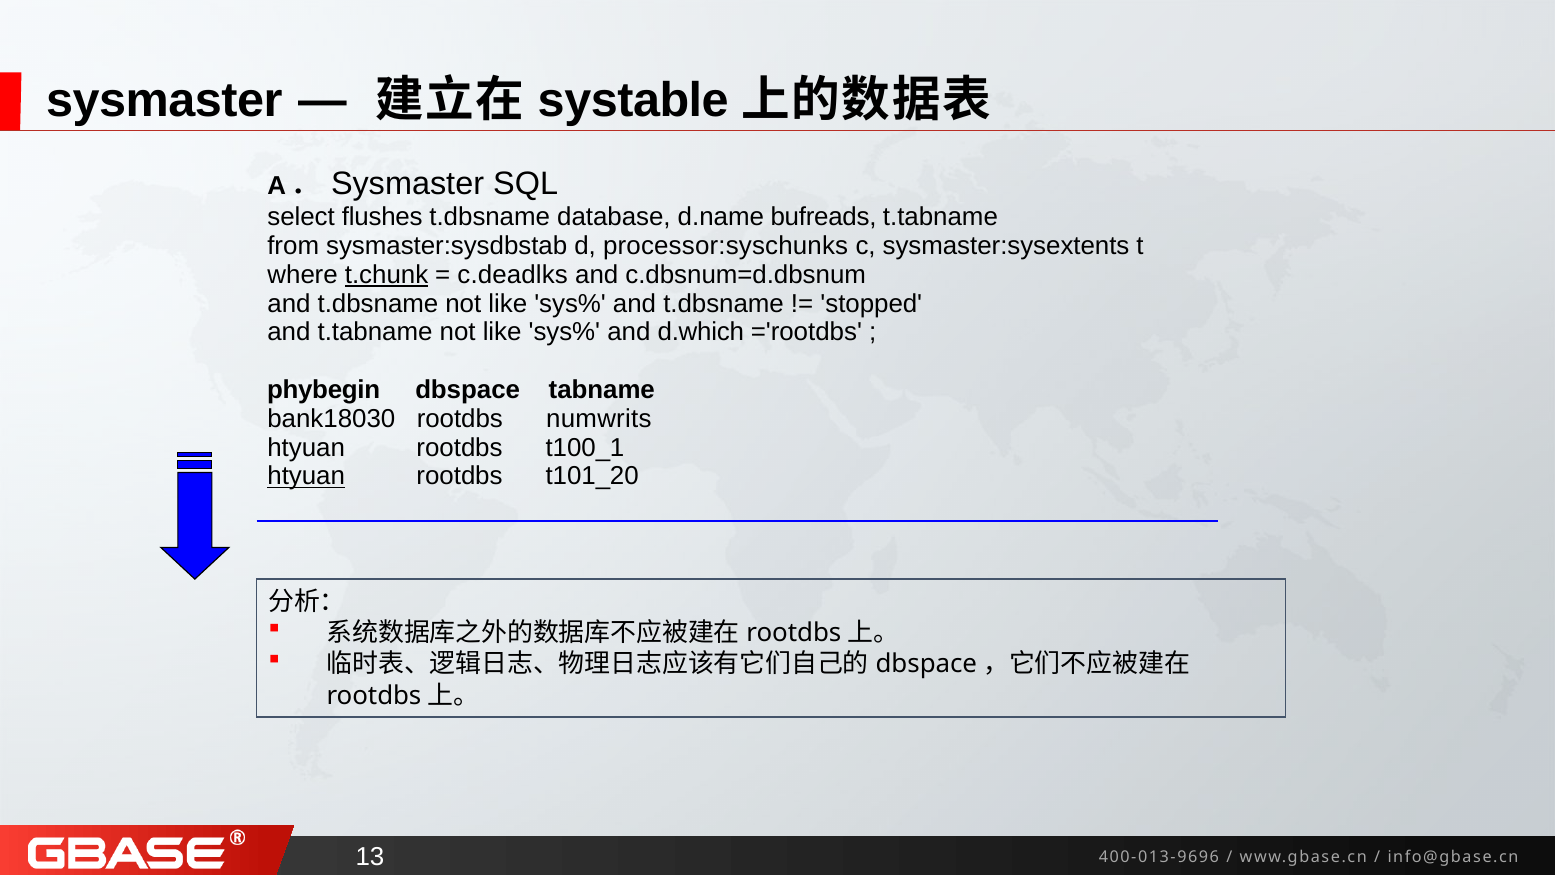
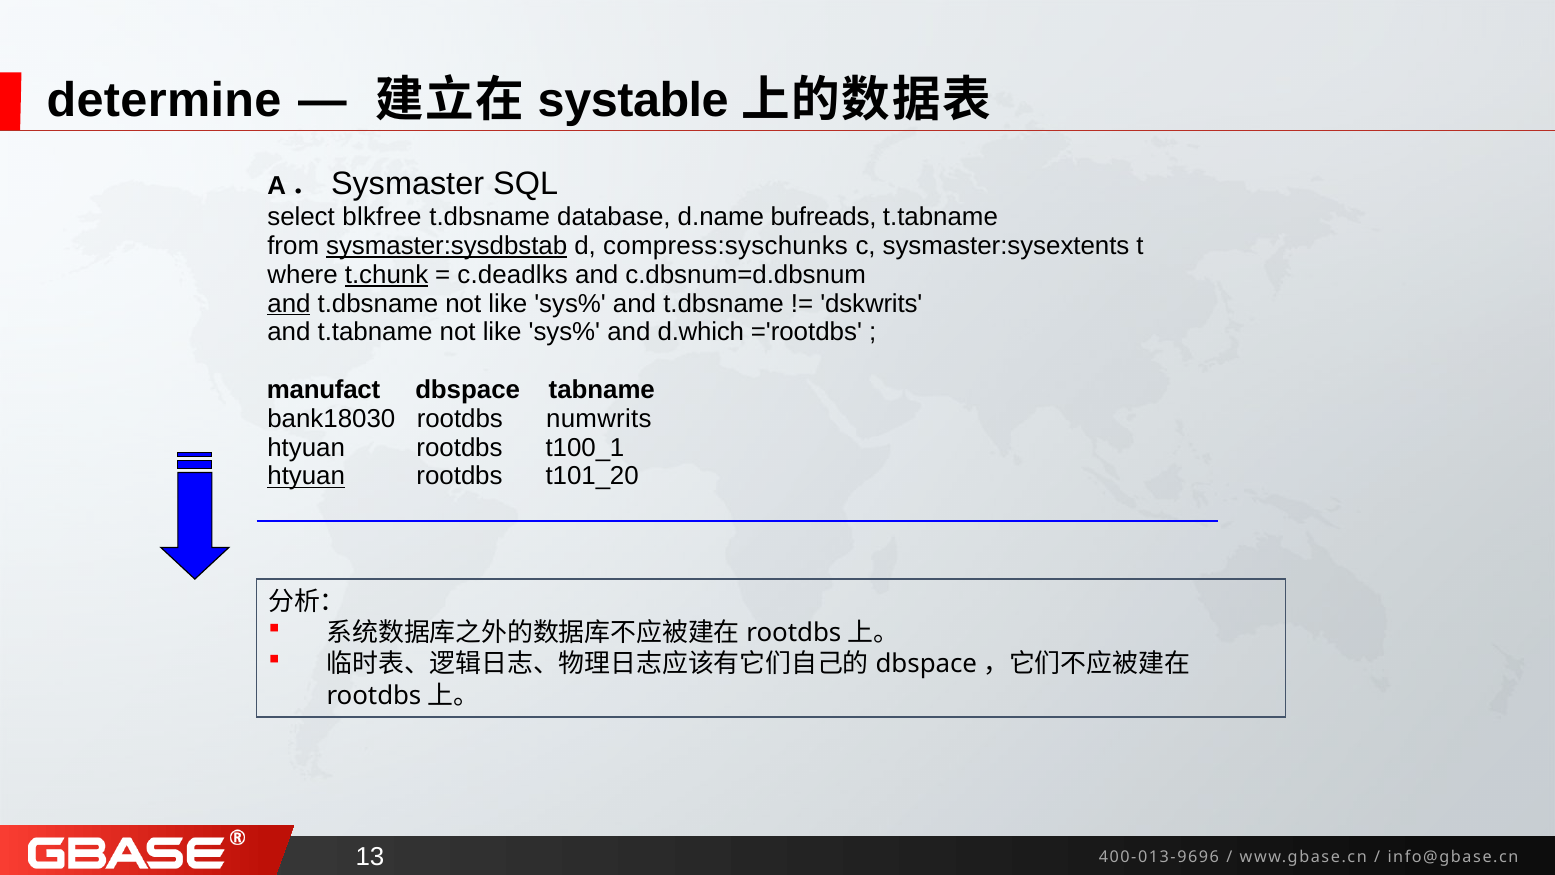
sysmaster at (164, 100): sysmaster -> determine
flushes: flushes -> blkfree
sysmaster:sysdbstab underline: none -> present
processor:syschunks: processor:syschunks -> compress:syschunks
and at (289, 303) underline: none -> present
stopped: stopped -> dskwrits
phybegin: phybegin -> manufact
